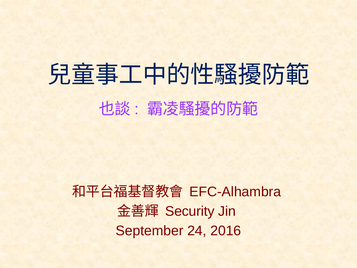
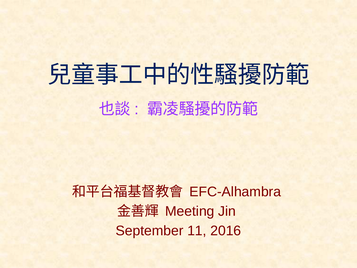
Security: Security -> Meeting
24: 24 -> 11
